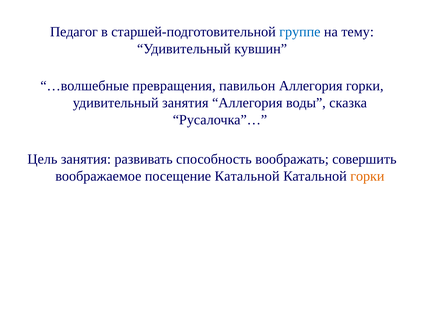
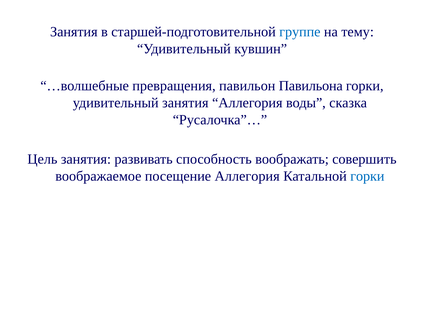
Педагог at (74, 32): Педагог -> Занятия
павильон Аллегория: Аллегория -> Павильона
посещение Катальной: Катальной -> Аллегория
горки at (367, 176) colour: orange -> blue
